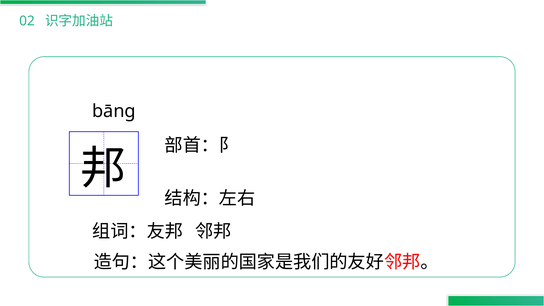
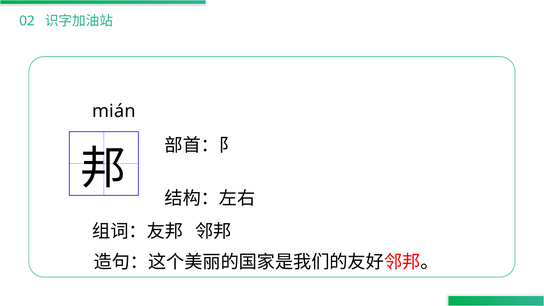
bānɡ: bānɡ -> mián
